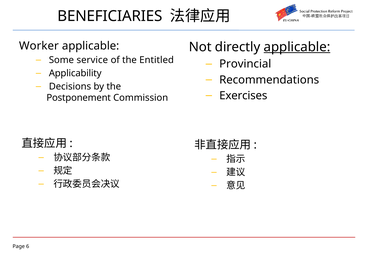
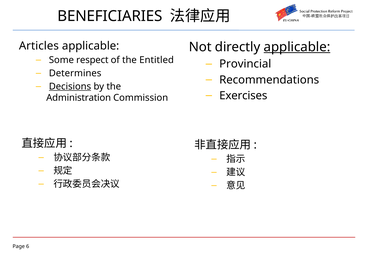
Worker: Worker -> Articles
service: service -> respect
Applicability: Applicability -> Determines
Decisions underline: none -> present
Postponement: Postponement -> Administration
